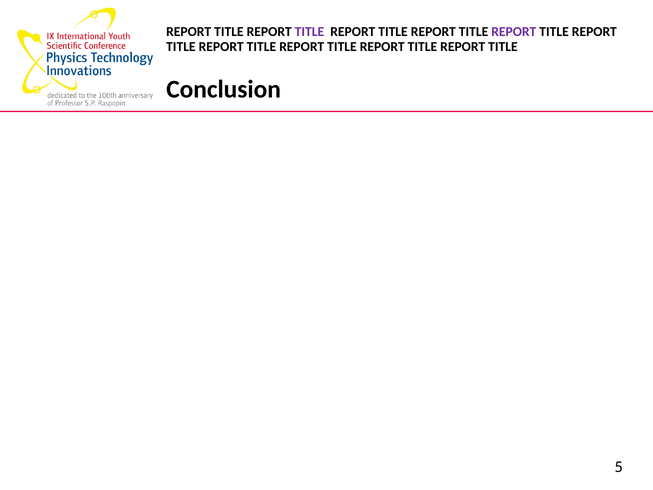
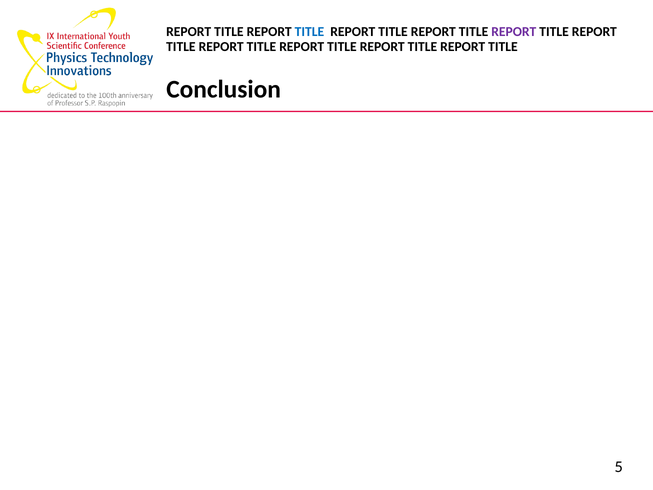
TITLE at (309, 32) colour: purple -> blue
